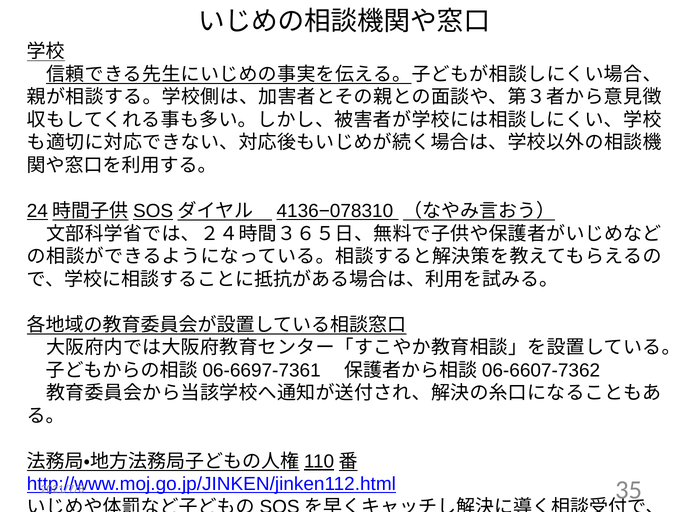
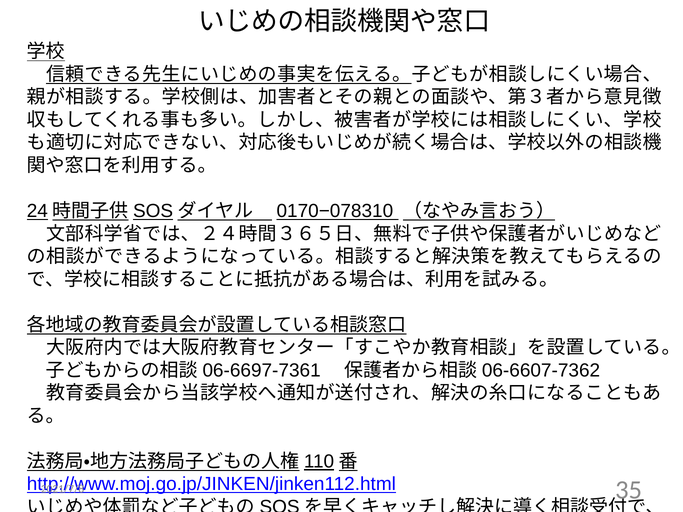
4136−078310: 4136−078310 -> 0170−078310
